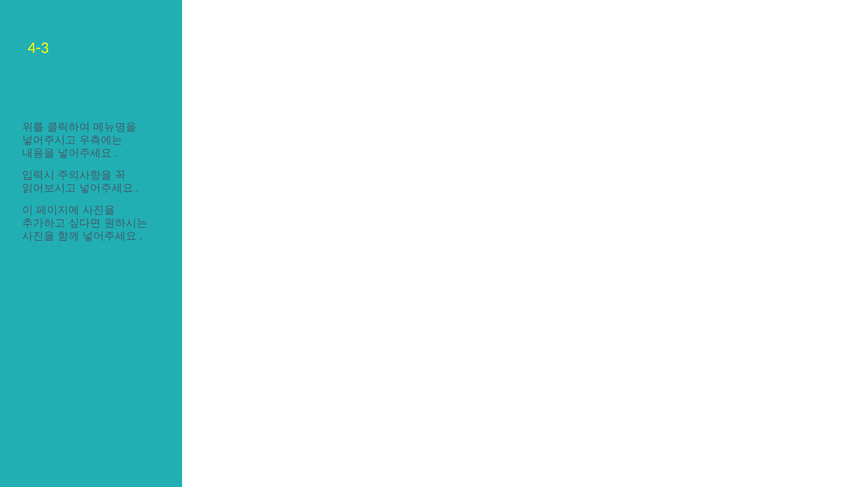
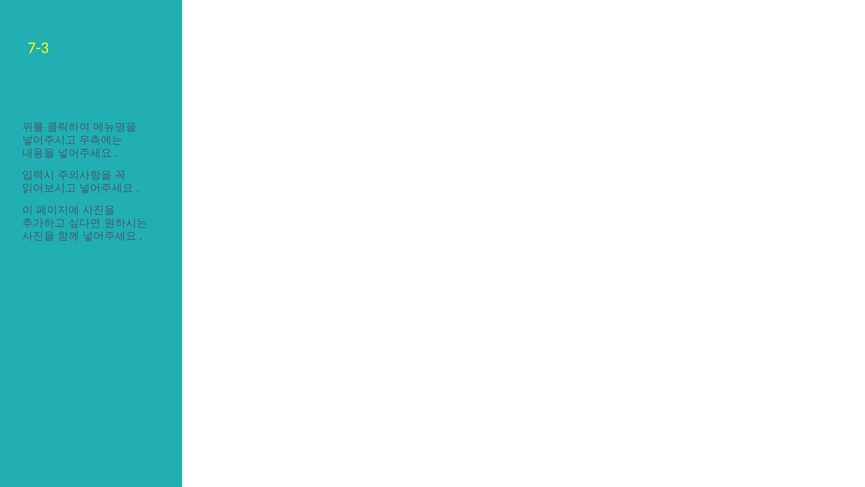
4-3: 4-3 -> 7-3
